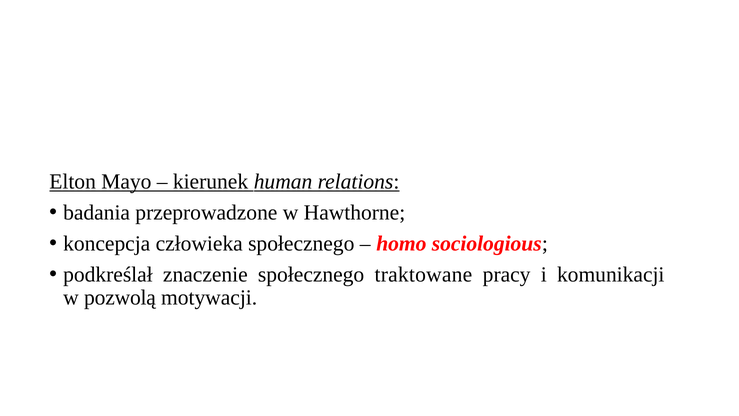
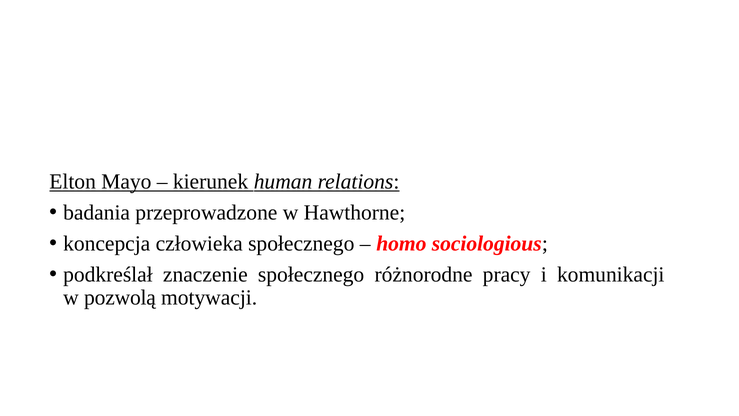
traktowane: traktowane -> różnorodne
